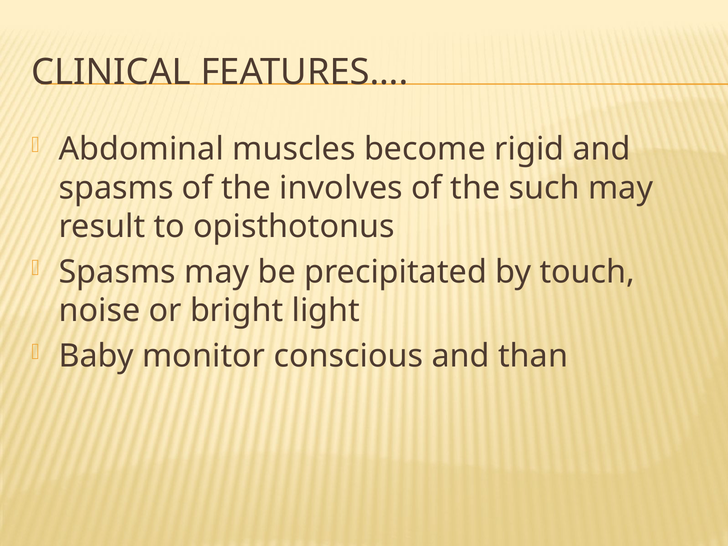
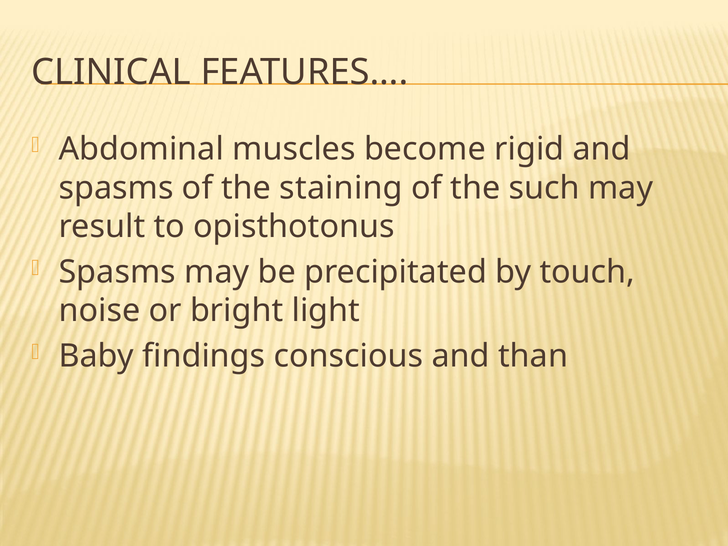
involves: involves -> staining
monitor: monitor -> findings
